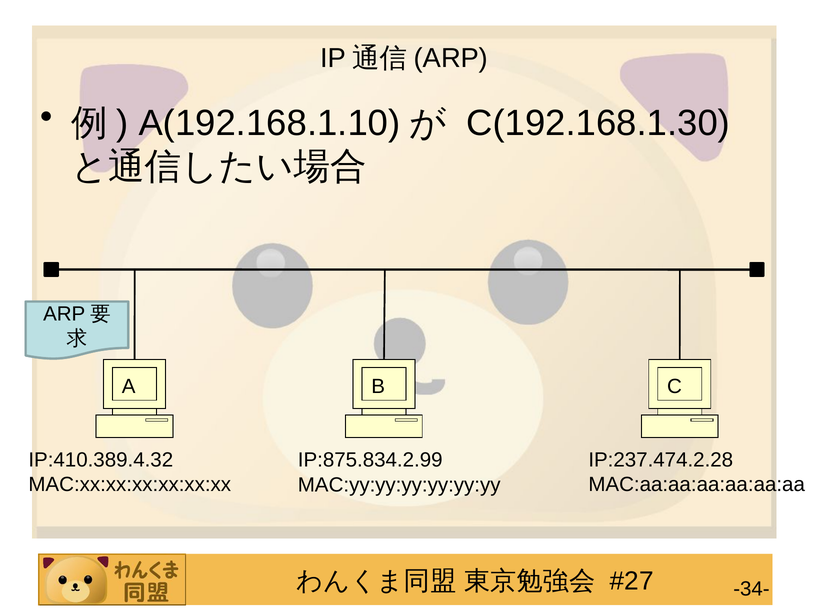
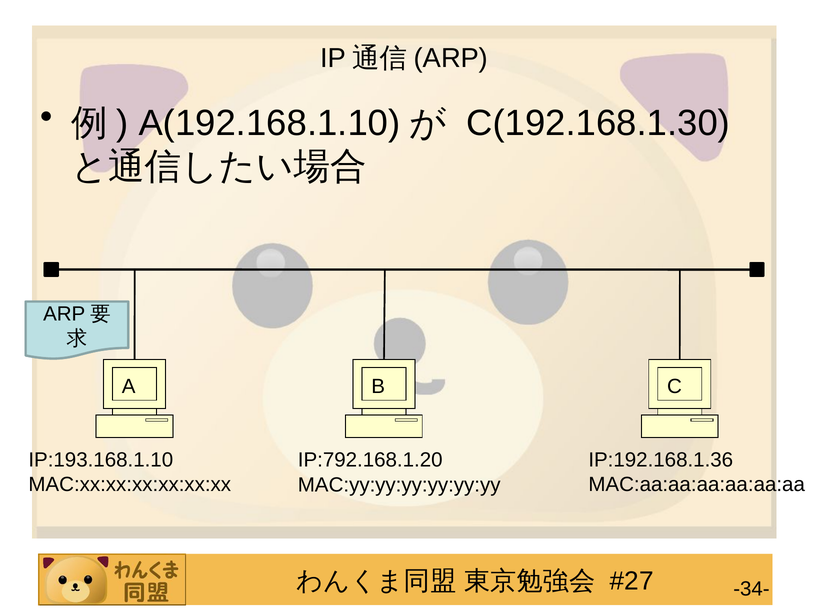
IP:410.389.4.32: IP:410.389.4.32 -> IP:193.168.1.10
IP:237.474.2.28: IP:237.474.2.28 -> IP:192.168.1.36
IP:875.834.2.99: IP:875.834.2.99 -> IP:792.168.1.20
